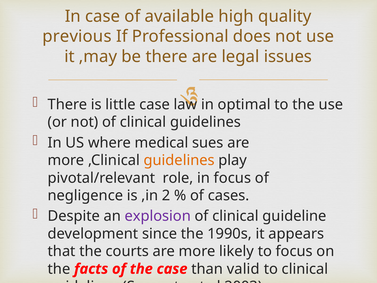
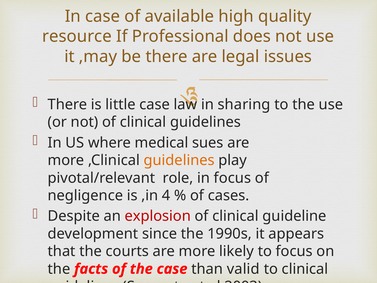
previous: previous -> resource
optimal: optimal -> sharing
2: 2 -> 4
explosion colour: purple -> red
